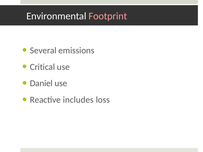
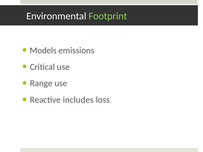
Footprint colour: pink -> light green
Several: Several -> Models
Daniel: Daniel -> Range
